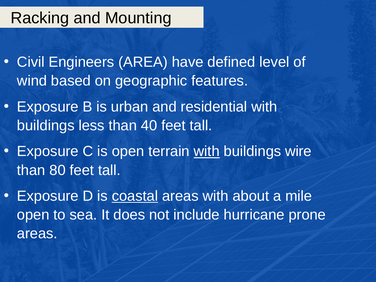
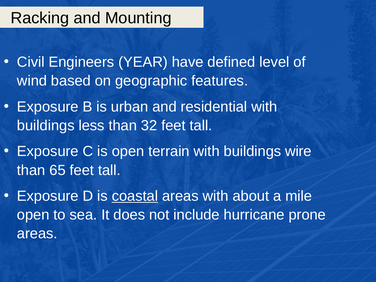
AREA: AREA -> YEAR
40: 40 -> 32
with at (207, 151) underline: present -> none
80: 80 -> 65
